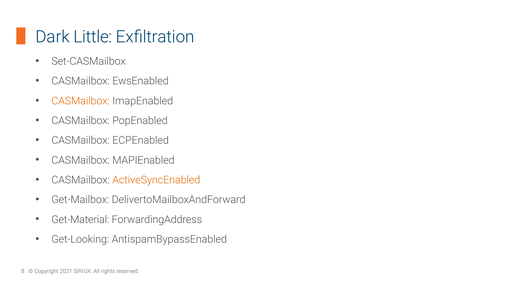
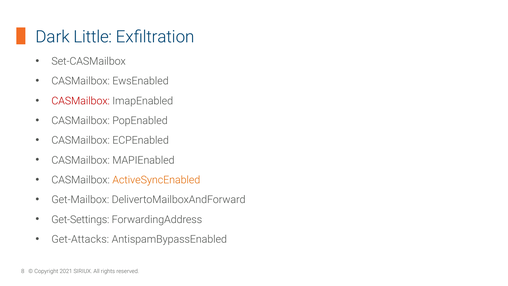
CASMailbox at (81, 101) colour: orange -> red
Get-Material: Get-Material -> Get-Settings
Get-Looking: Get-Looking -> Get-Attacks
